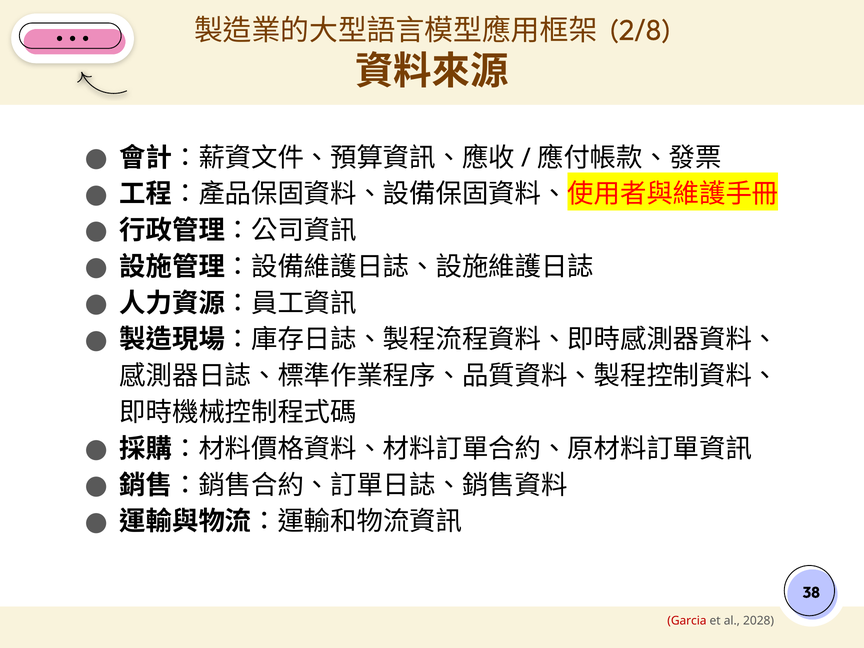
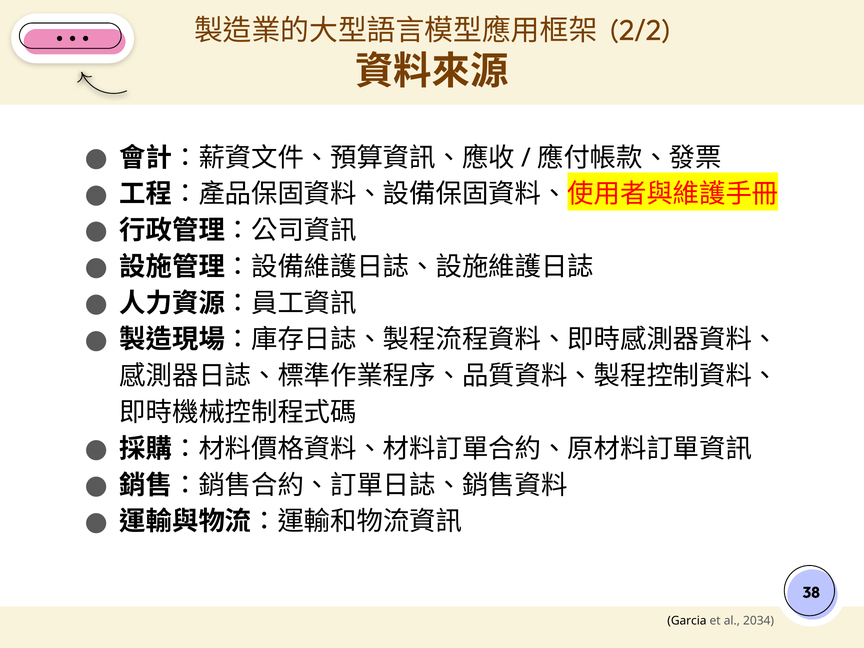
2/8: 2/8 -> 2/2
Garcia colour: red -> black
2028: 2028 -> 2034
